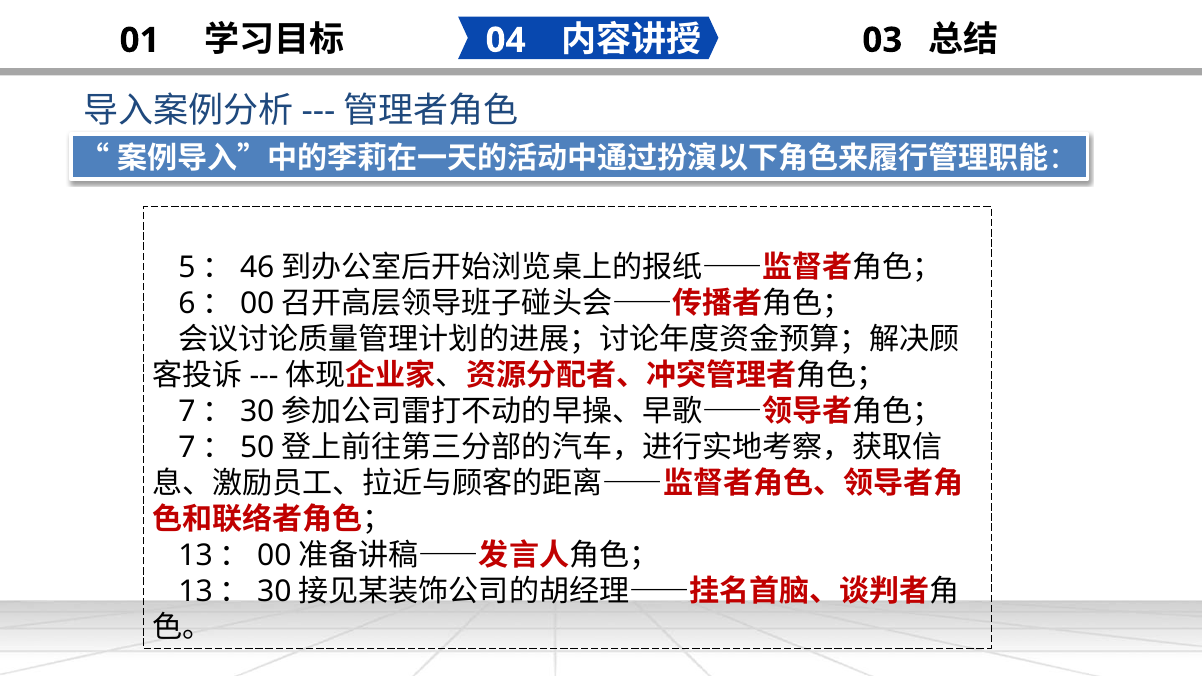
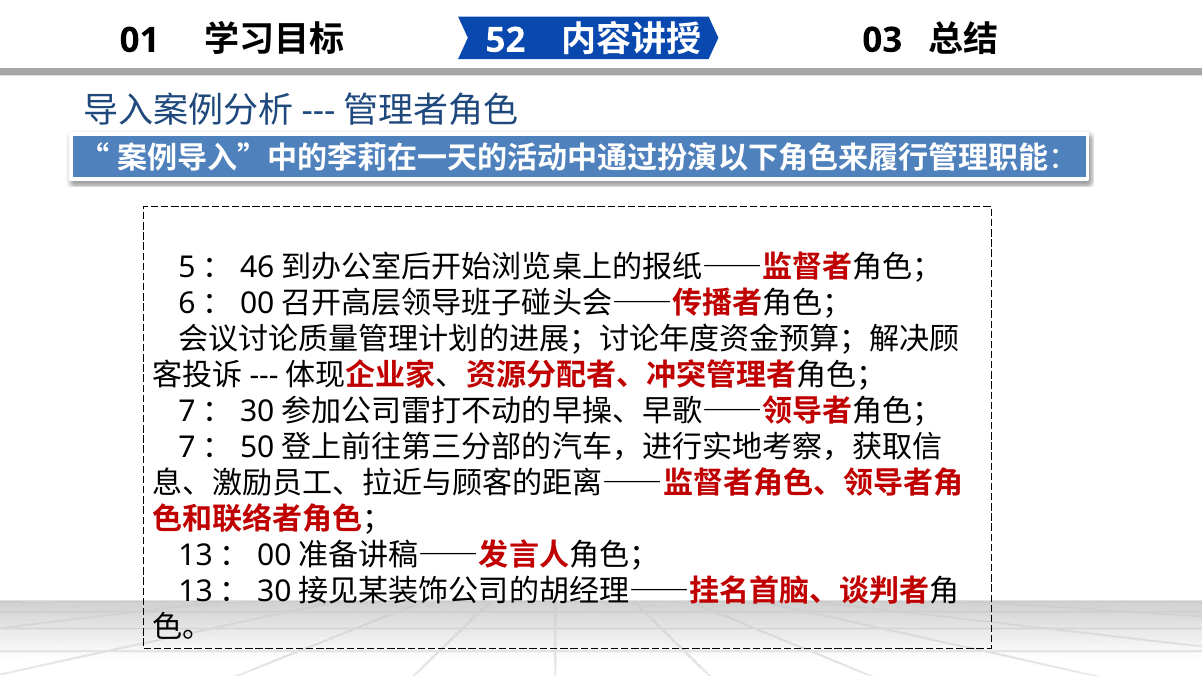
04: 04 -> 52
